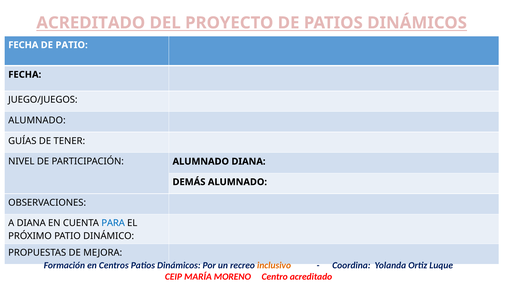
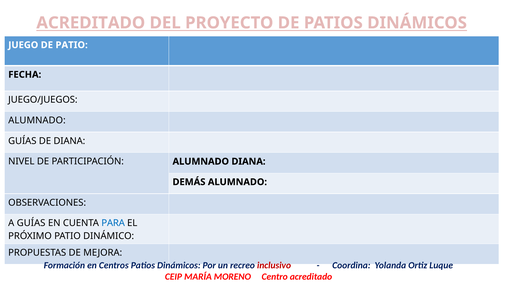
FECHA at (23, 45): FECHA -> JUEGO
DE TENER: TENER -> DIANA
A DIANA: DIANA -> GUÍAS
inclusivo colour: orange -> red
